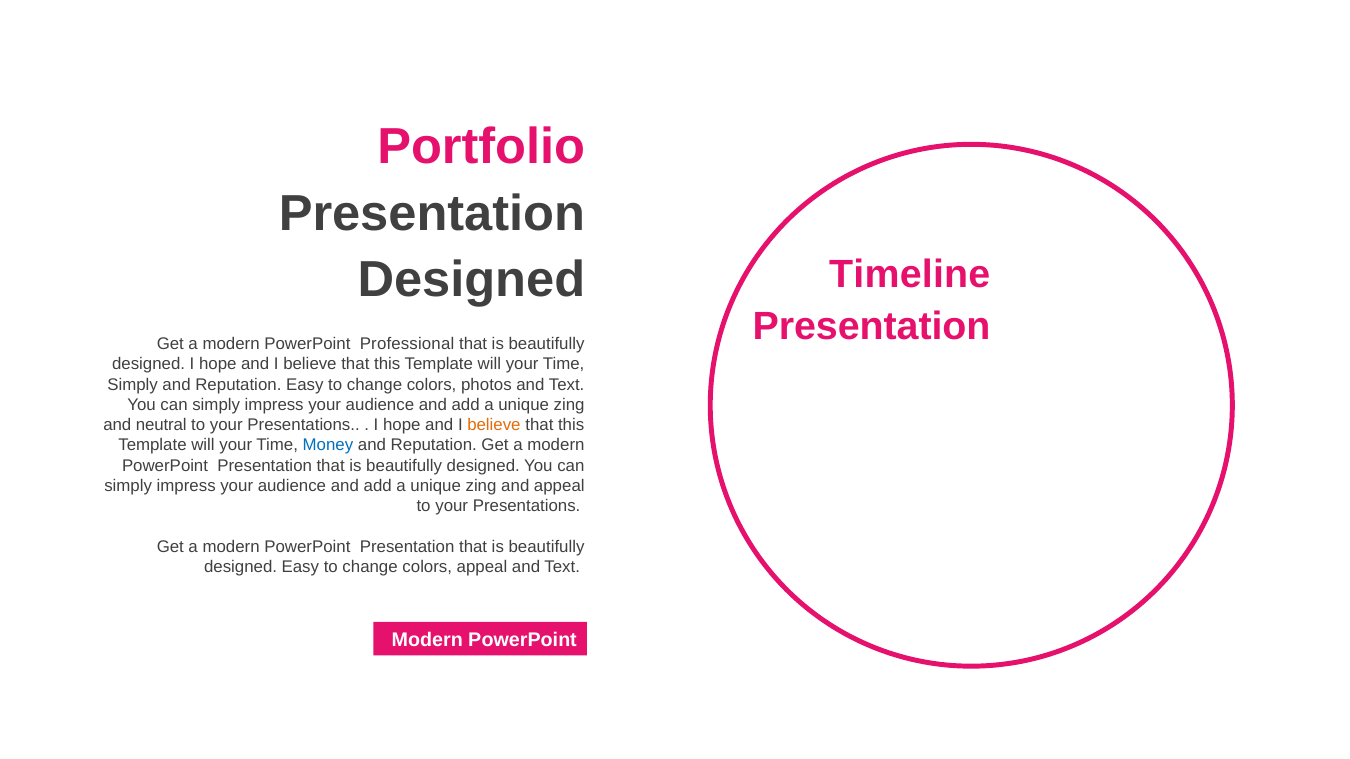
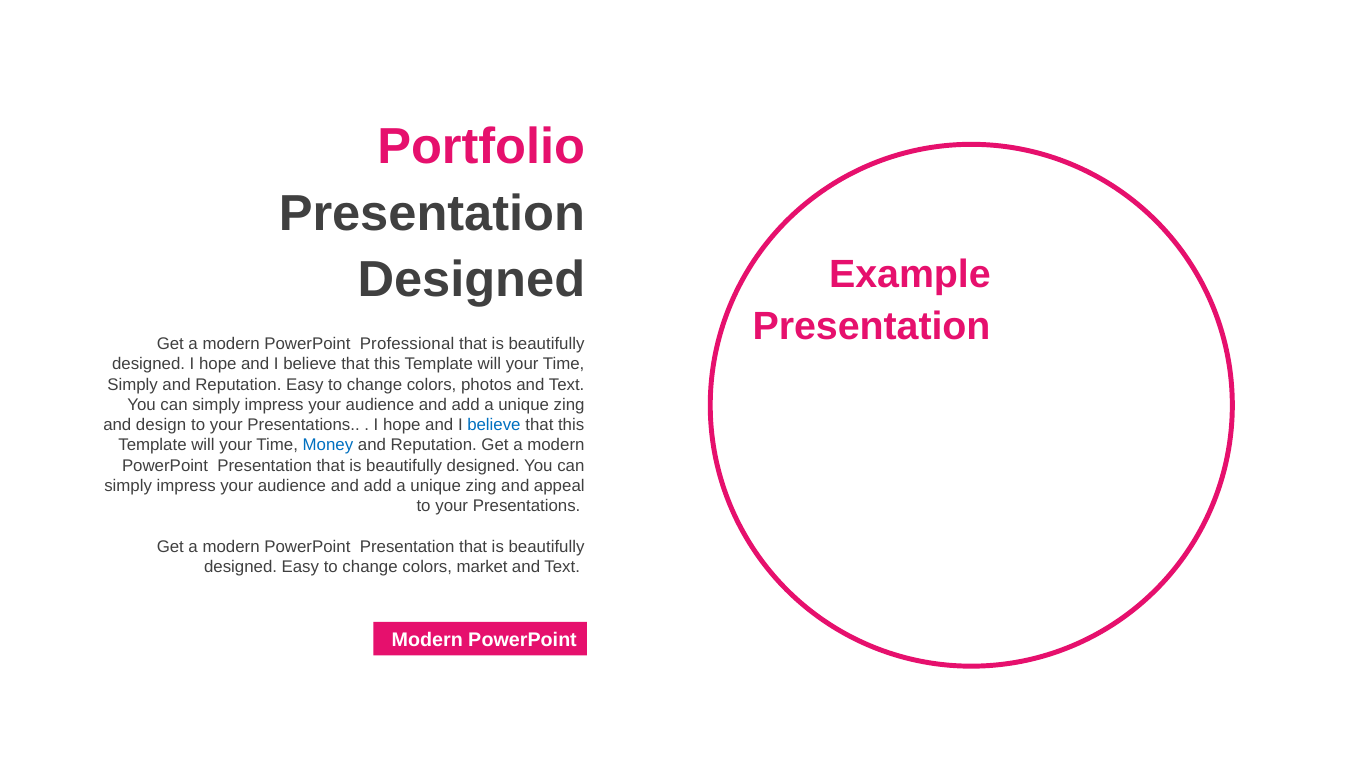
Timeline: Timeline -> Example
neutral: neutral -> design
believe at (494, 425) colour: orange -> blue
colors appeal: appeal -> market
